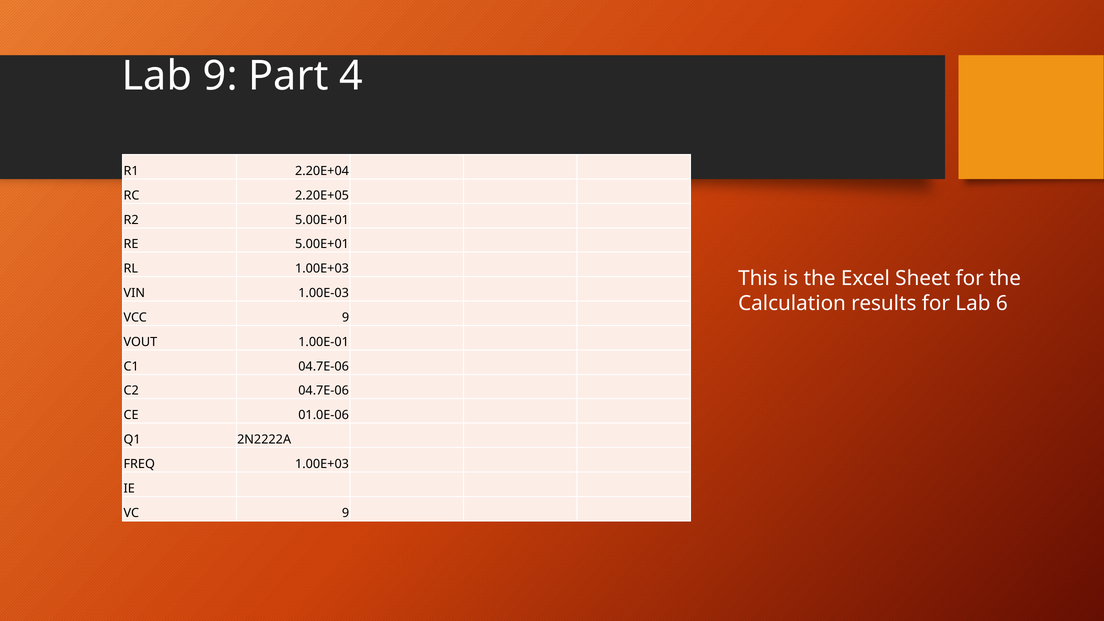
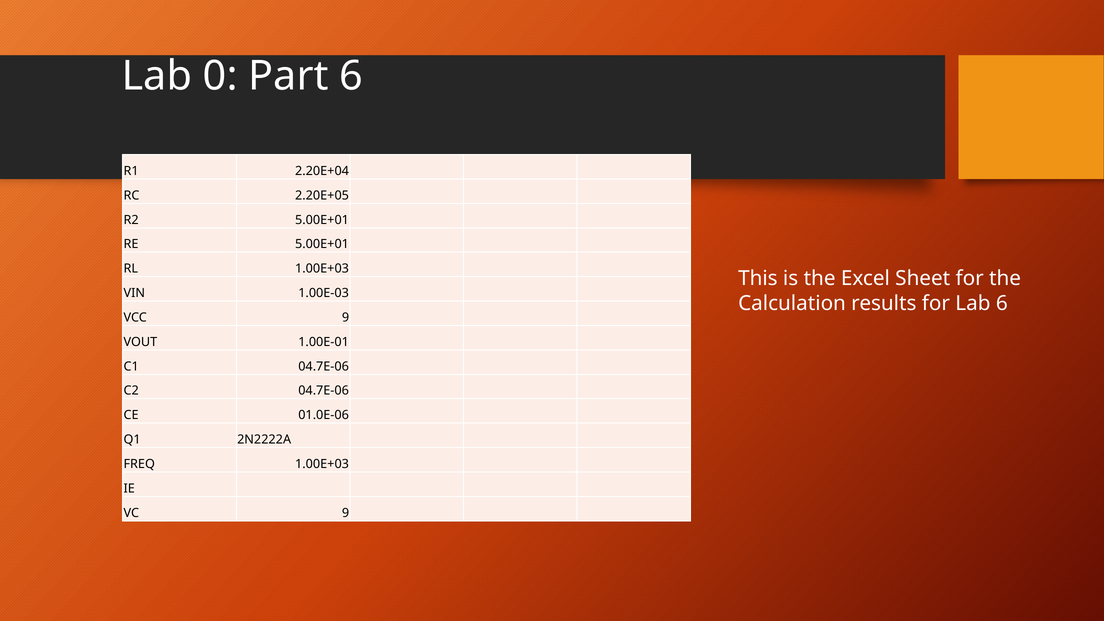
Lab 9: 9 -> 0
Part 4: 4 -> 6
